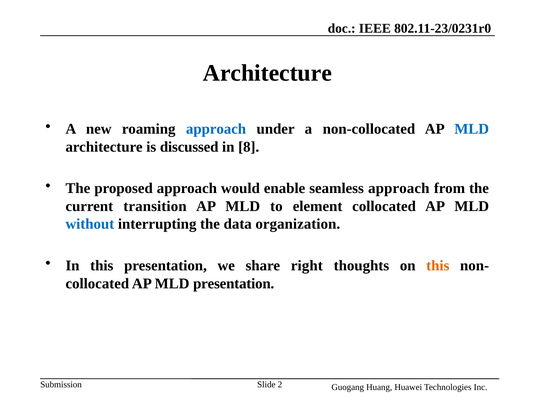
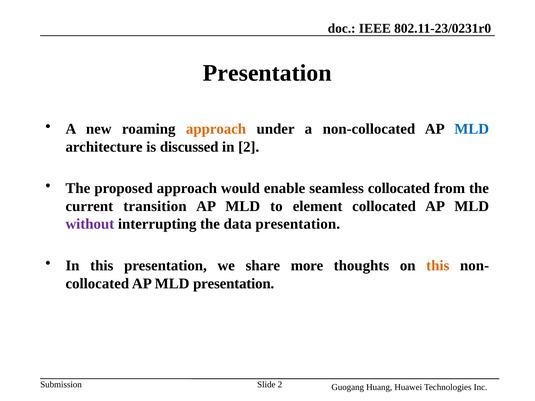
Architecture at (267, 73): Architecture -> Presentation
approach at (216, 129) colour: blue -> orange
in 8: 8 -> 2
seamless approach: approach -> collocated
without colour: blue -> purple
data organization: organization -> presentation
right: right -> more
